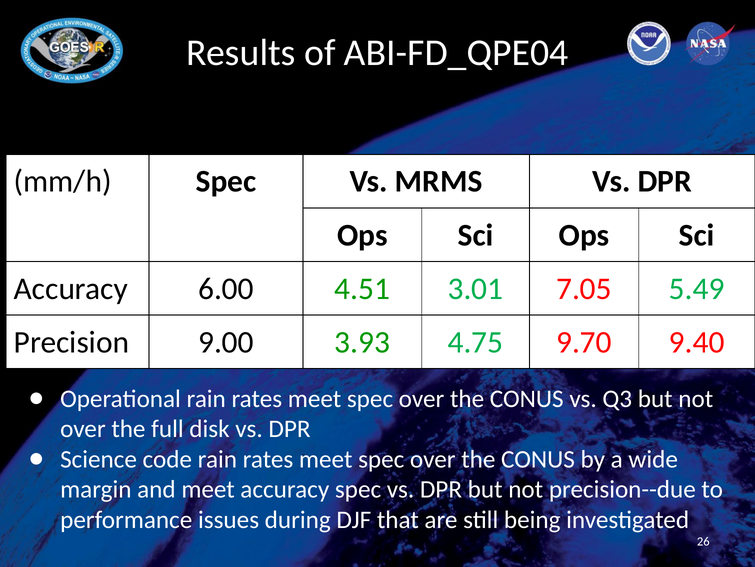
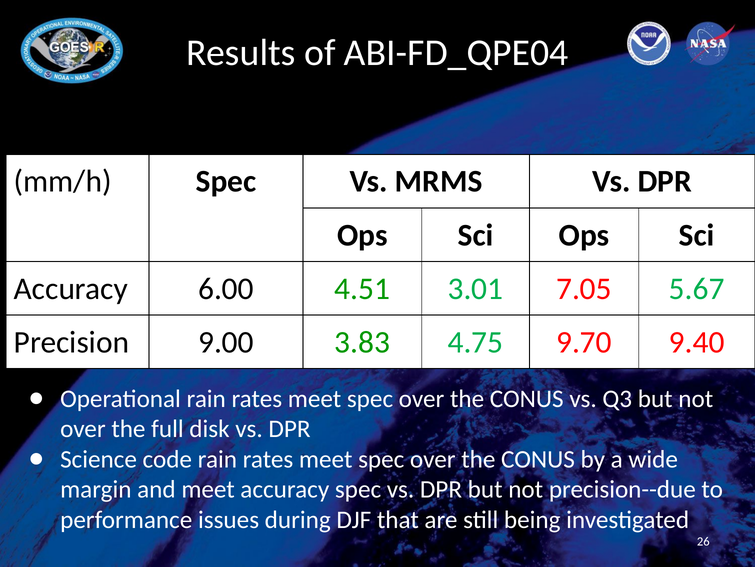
5.49: 5.49 -> 5.67
3.93: 3.93 -> 3.83
